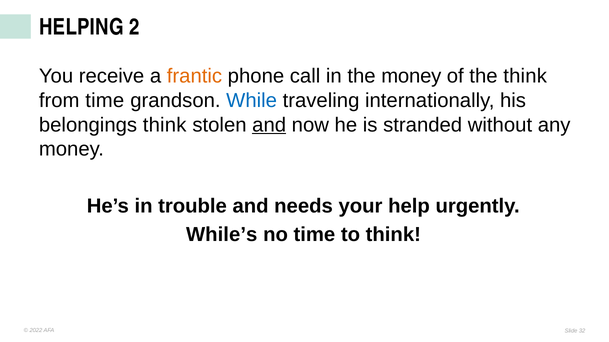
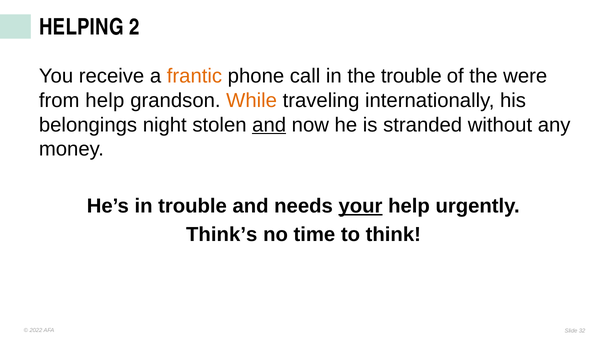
the money: money -> trouble
the think: think -> were
from time: time -> help
While colour: blue -> orange
belongings think: think -> night
your underline: none -> present
While’s: While’s -> Think’s
